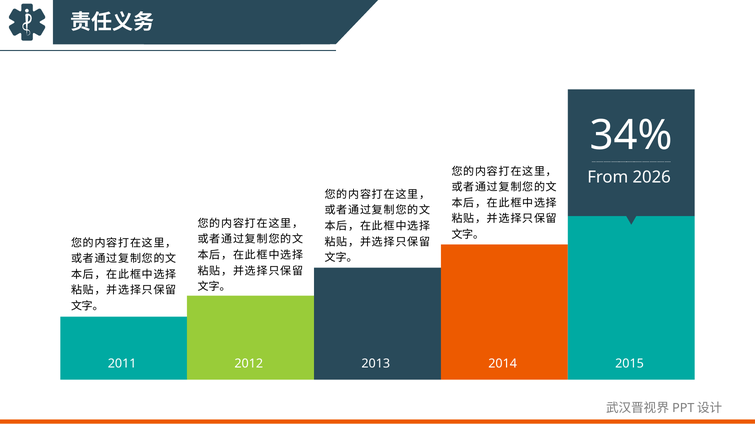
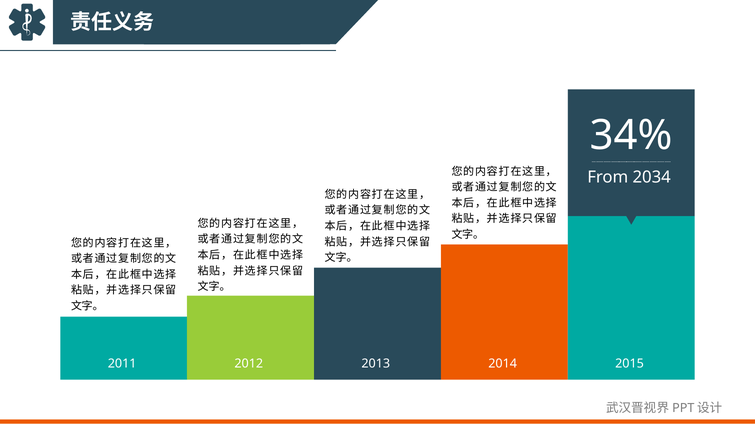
2026: 2026 -> 2034
